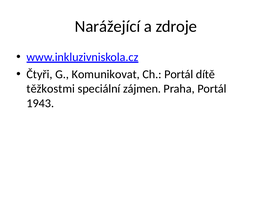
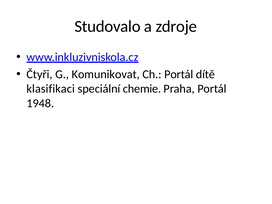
Narážející: Narážející -> Studovalo
těžkostmi: těžkostmi -> klasifikaci
zájmen: zájmen -> chemie
1943: 1943 -> 1948
